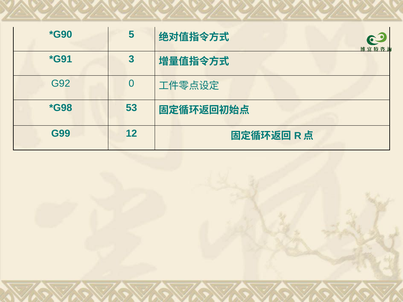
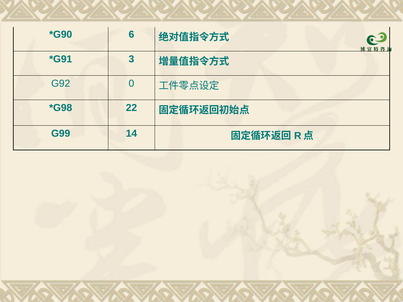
5: 5 -> 6
53: 53 -> 22
12: 12 -> 14
